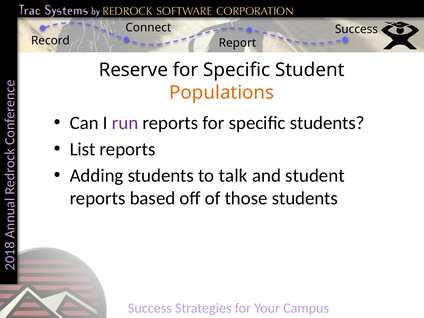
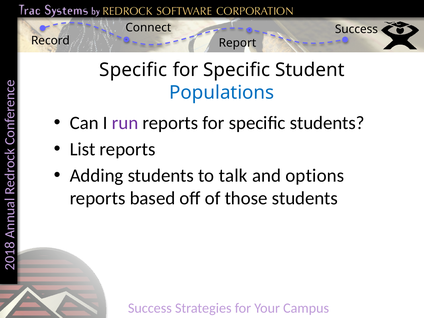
Reserve at (133, 70): Reserve -> Specific
Populations colour: orange -> blue
and student: student -> options
